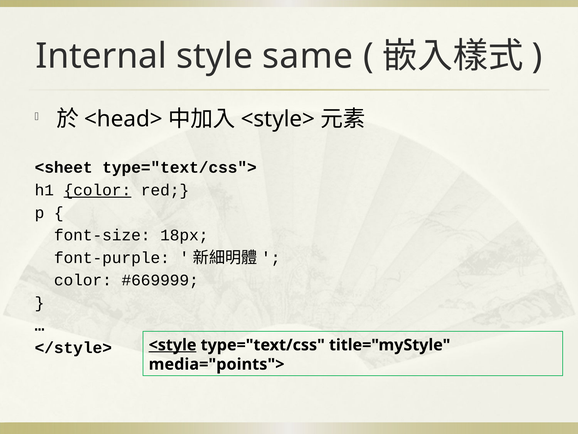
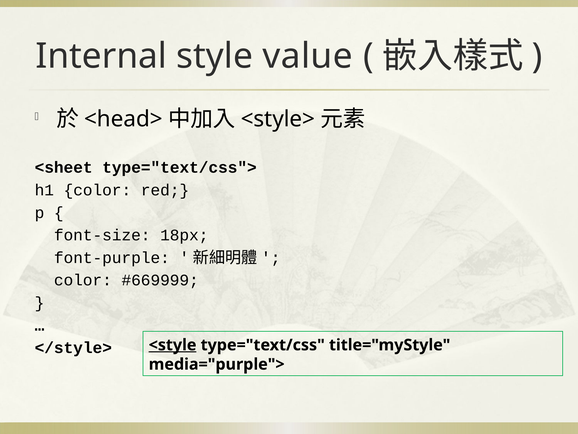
same: same -> value
color at (97, 190) underline: present -> none
media="points">: media="points"> -> media="purple">
